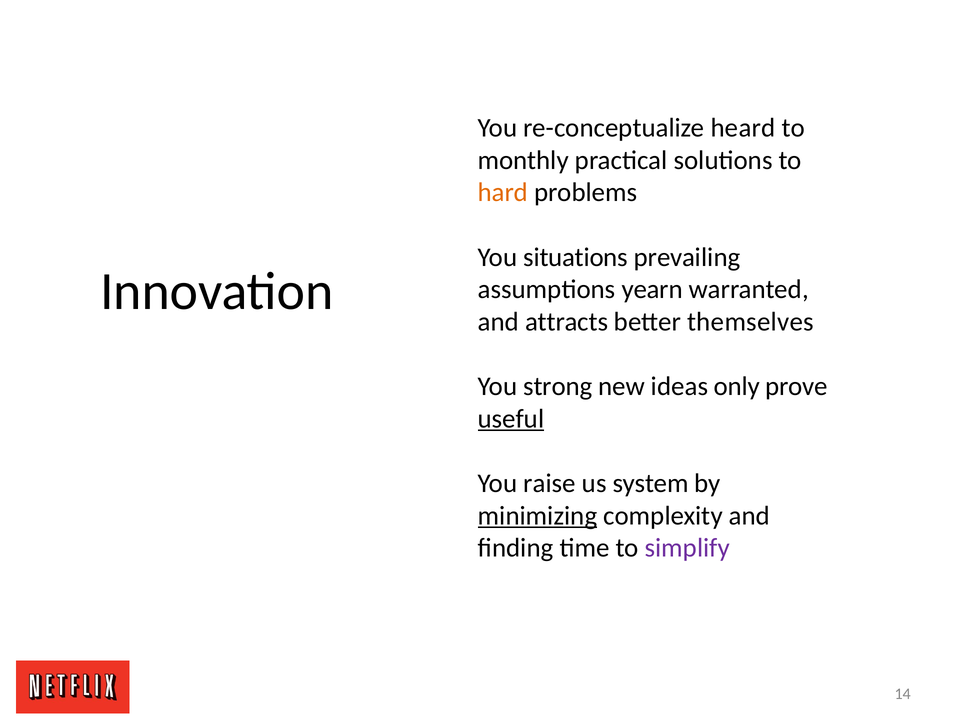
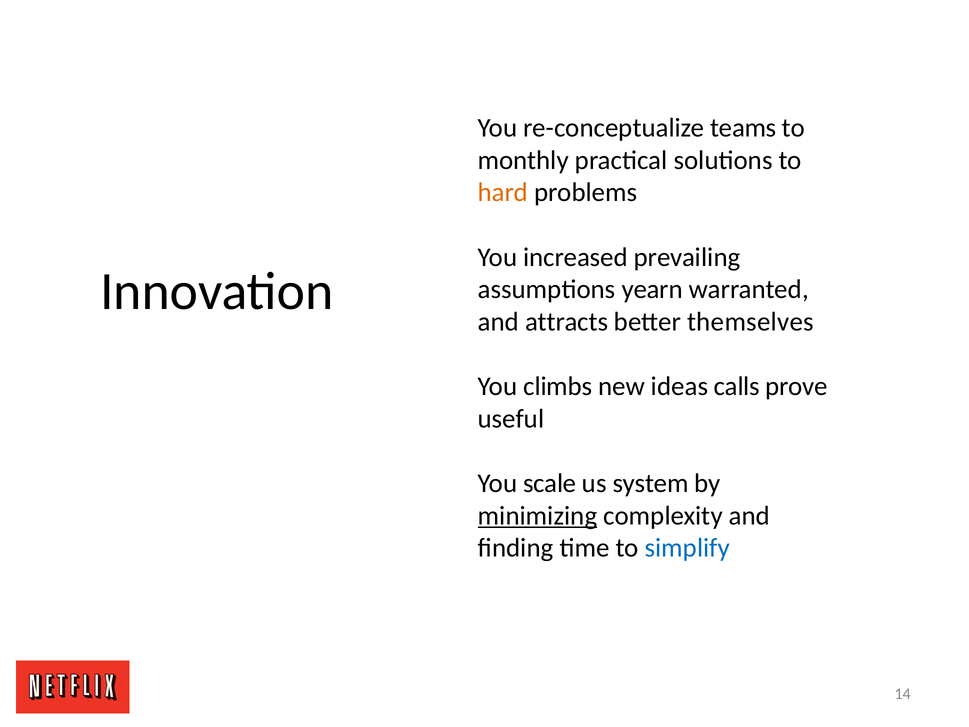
heard: heard -> teams
situations: situations -> increased
strong: strong -> climbs
only: only -> calls
useful underline: present -> none
raise: raise -> scale
simplify colour: purple -> blue
